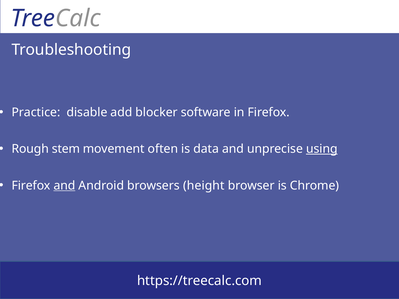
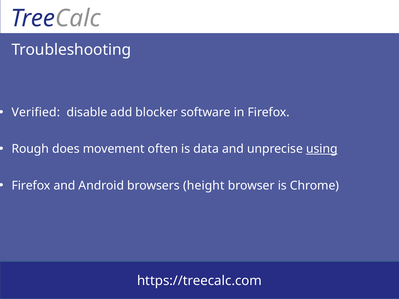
Practice: Practice -> Verified
stem: stem -> does
and at (64, 186) underline: present -> none
